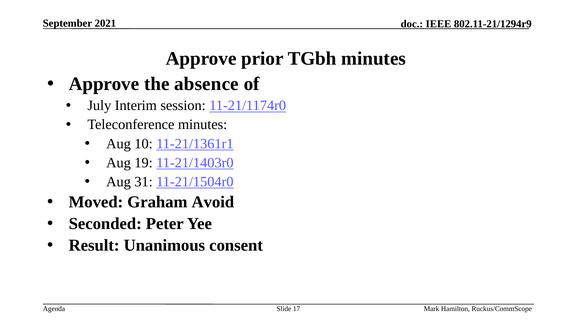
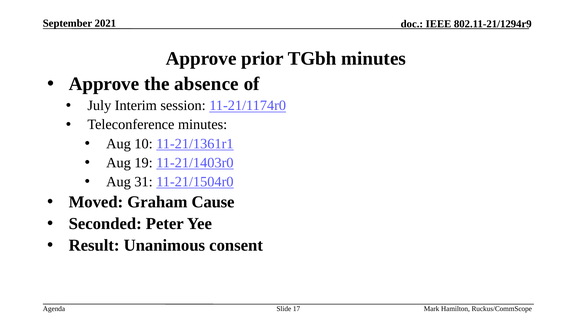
Avoid: Avoid -> Cause
